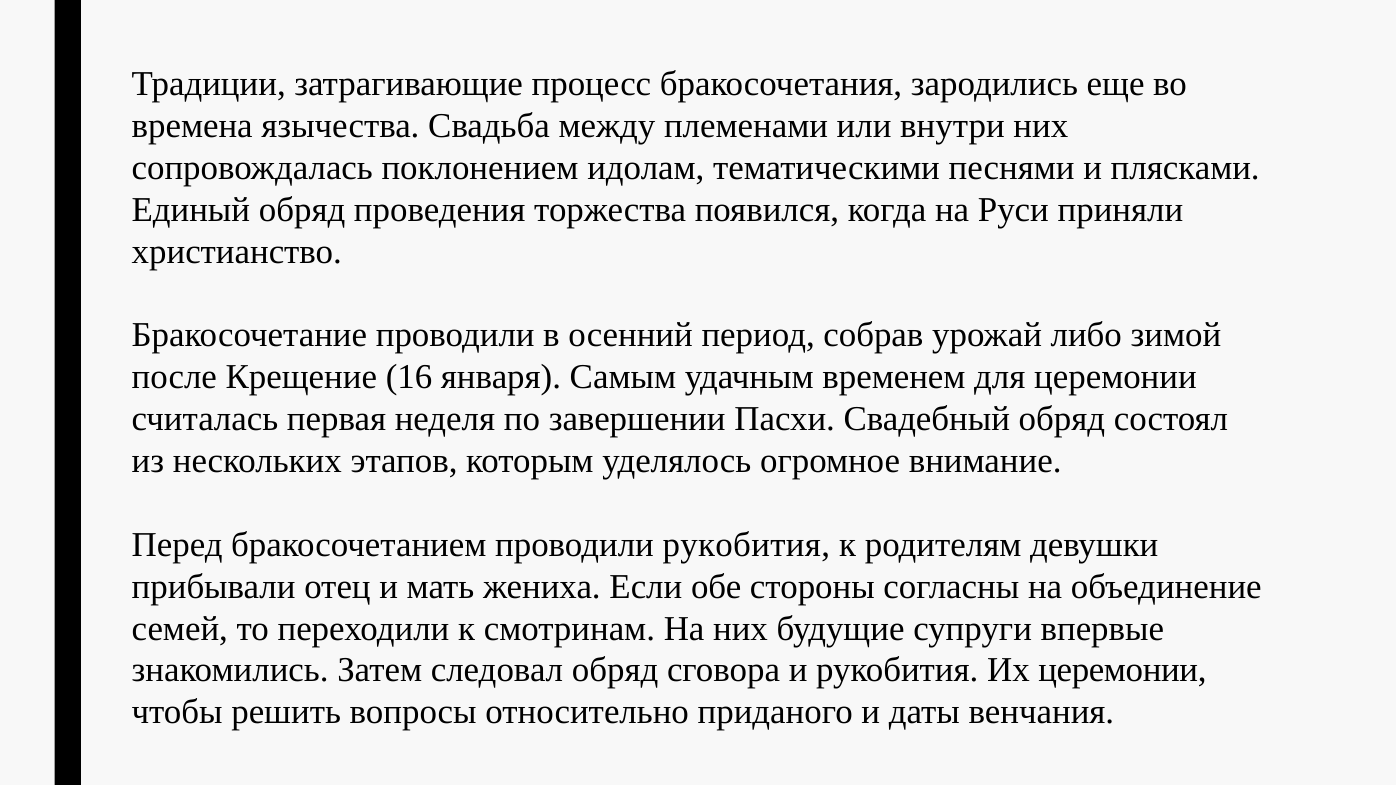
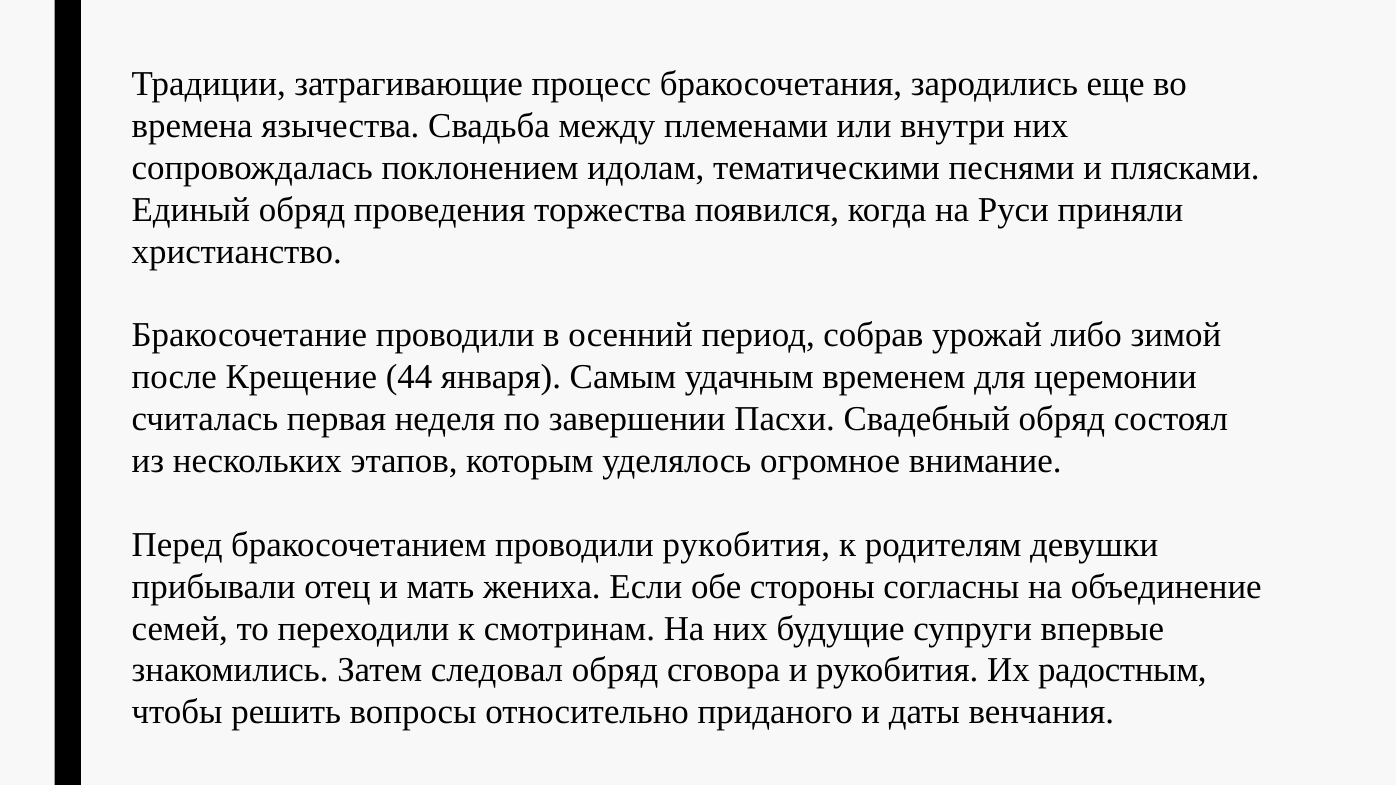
16: 16 -> 44
Их церемонии: церемонии -> радостным
